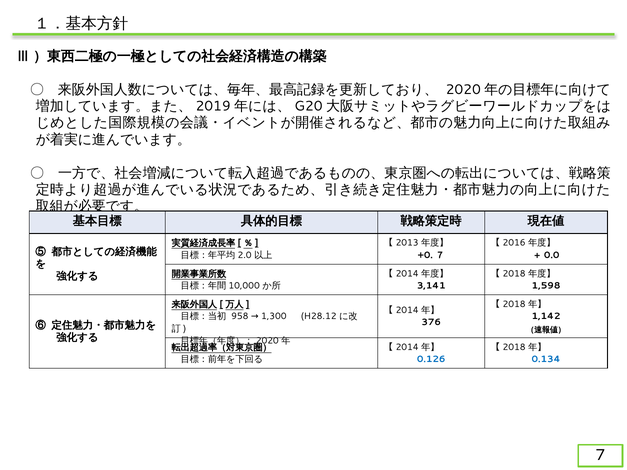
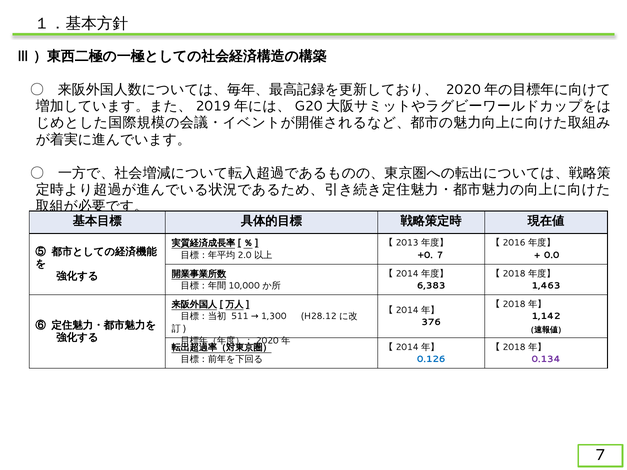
3,141: 3,141 -> 6,383
1,598: 1,598 -> 1,463
958: 958 -> 511
0.134 colour: blue -> purple
